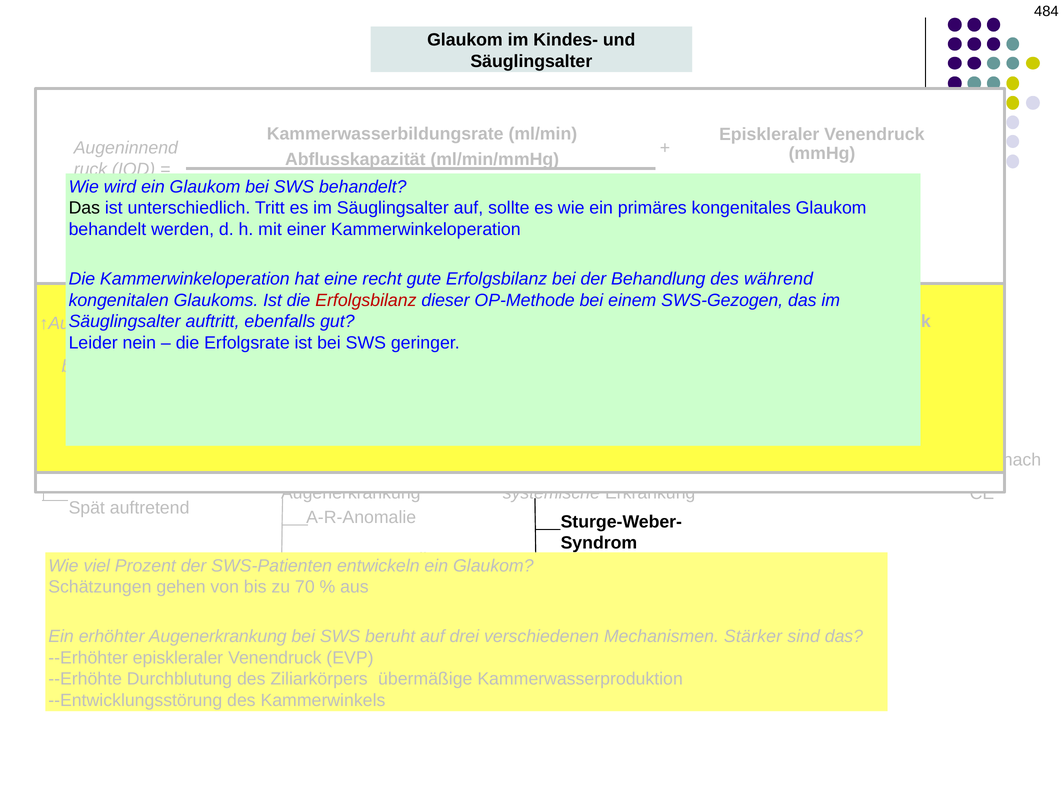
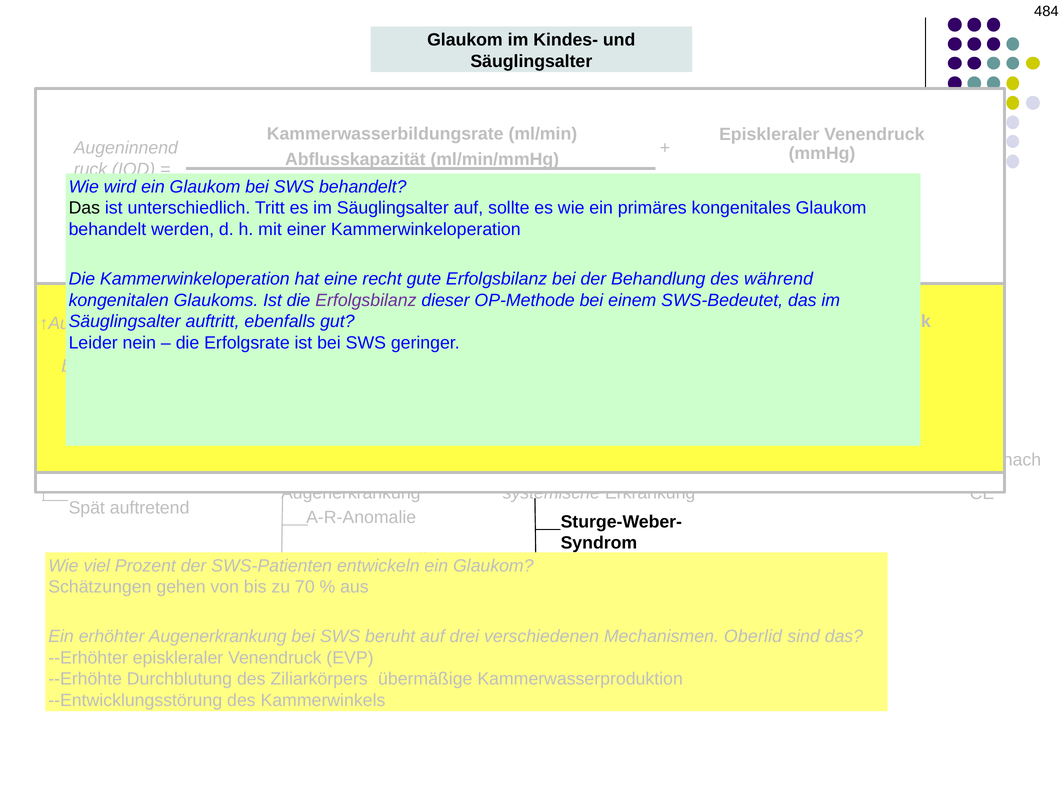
Erfolgsbilanz at (366, 300) colour: red -> purple
SWS-Gezogen: SWS-Gezogen -> SWS-Bedeutet
Stärker: Stärker -> Oberlid
